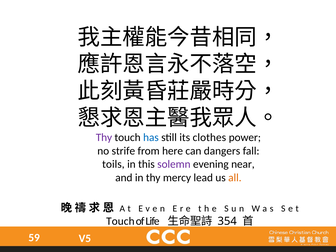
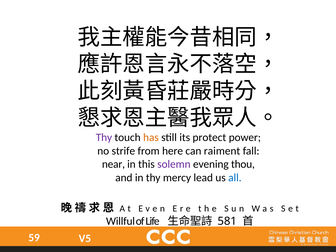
has colour: blue -> orange
clothes: clothes -> protect
dangers: dangers -> raiment
toils: toils -> near
near: near -> thou
all colour: orange -> blue
Touch at (120, 221): Touch -> Willful
354: 354 -> 581
